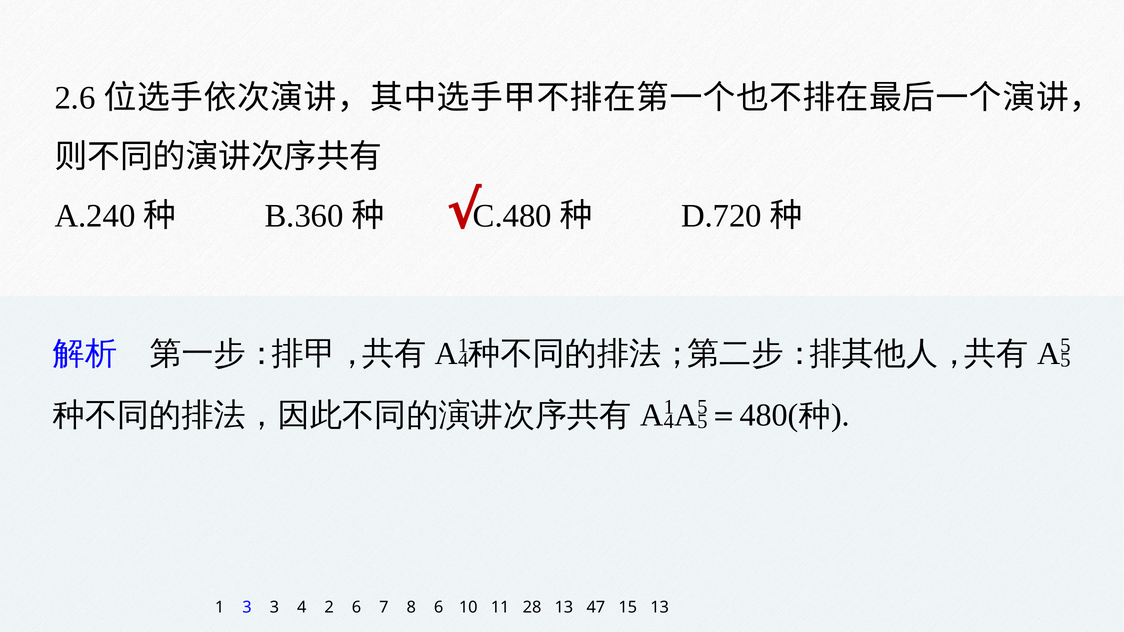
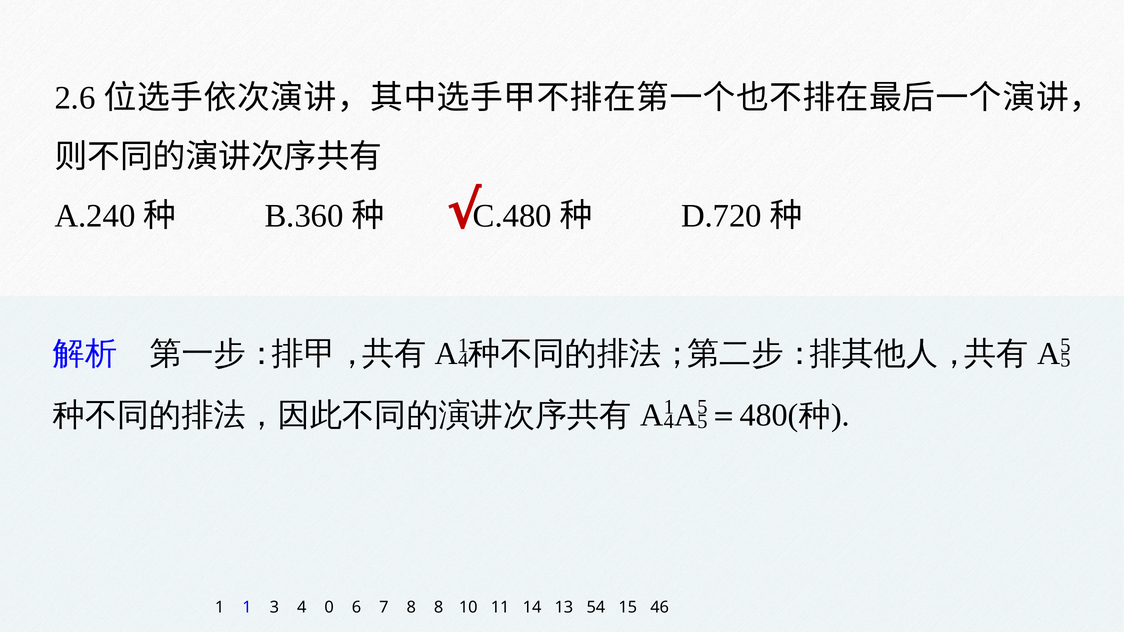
1 3: 3 -> 1
2: 2 -> 0
8 6: 6 -> 8
28: 28 -> 14
47: 47 -> 54
15 13: 13 -> 46
